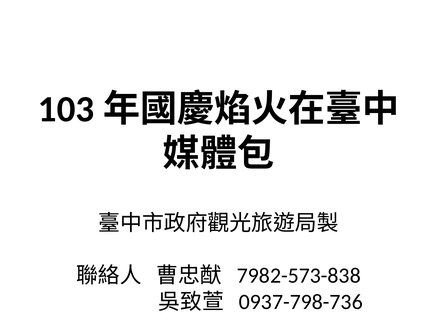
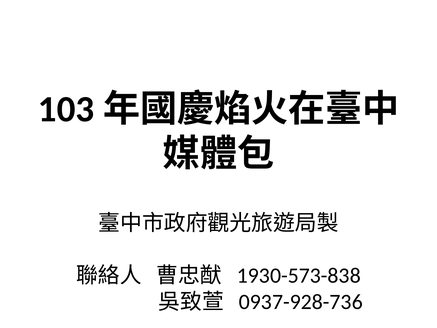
7982-573-838: 7982-573-838 -> 1930-573-838
0937-798-736: 0937-798-736 -> 0937-928-736
